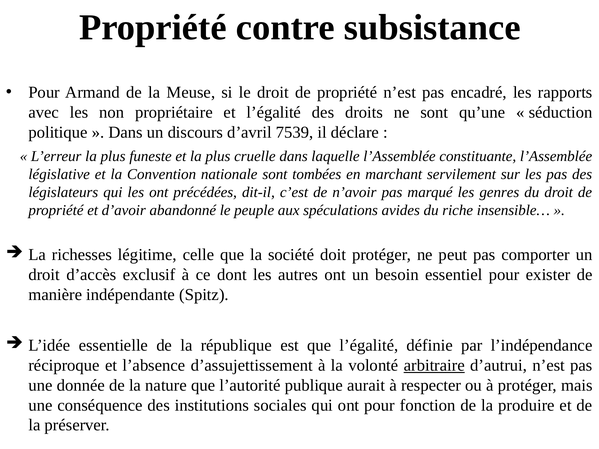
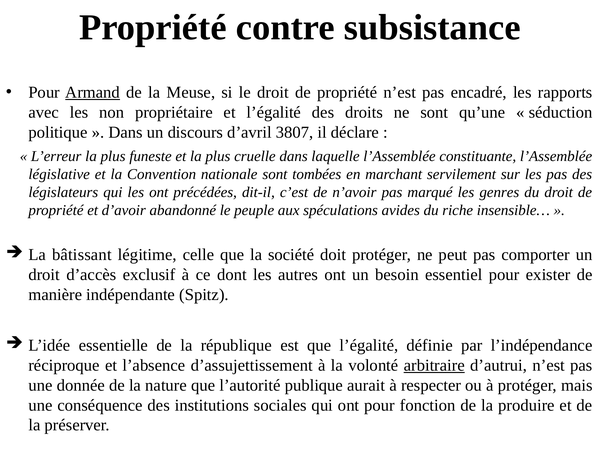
Armand underline: none -> present
7539: 7539 -> 3807
richesses: richesses -> bâtissant
